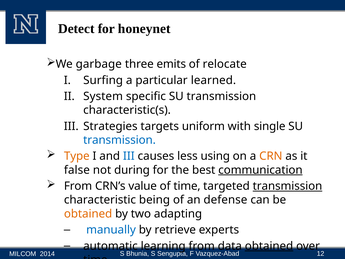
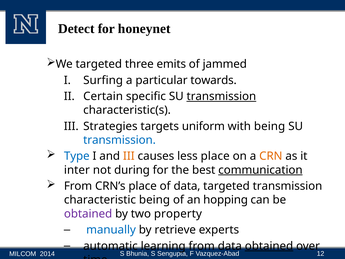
We garbage: garbage -> targeted
relocate: relocate -> jammed
learned: learned -> towards
System: System -> Certain
transmission at (221, 96) underline: none -> present
with single: single -> being
Type colour: orange -> blue
III at (129, 156) colour: blue -> orange
less using: using -> place
false: false -> inter
CRN’s value: value -> place
of time: time -> data
transmission at (287, 186) underline: present -> none
defense: defense -> hopping
obtained at (88, 214) colour: orange -> purple
adapting: adapting -> property
